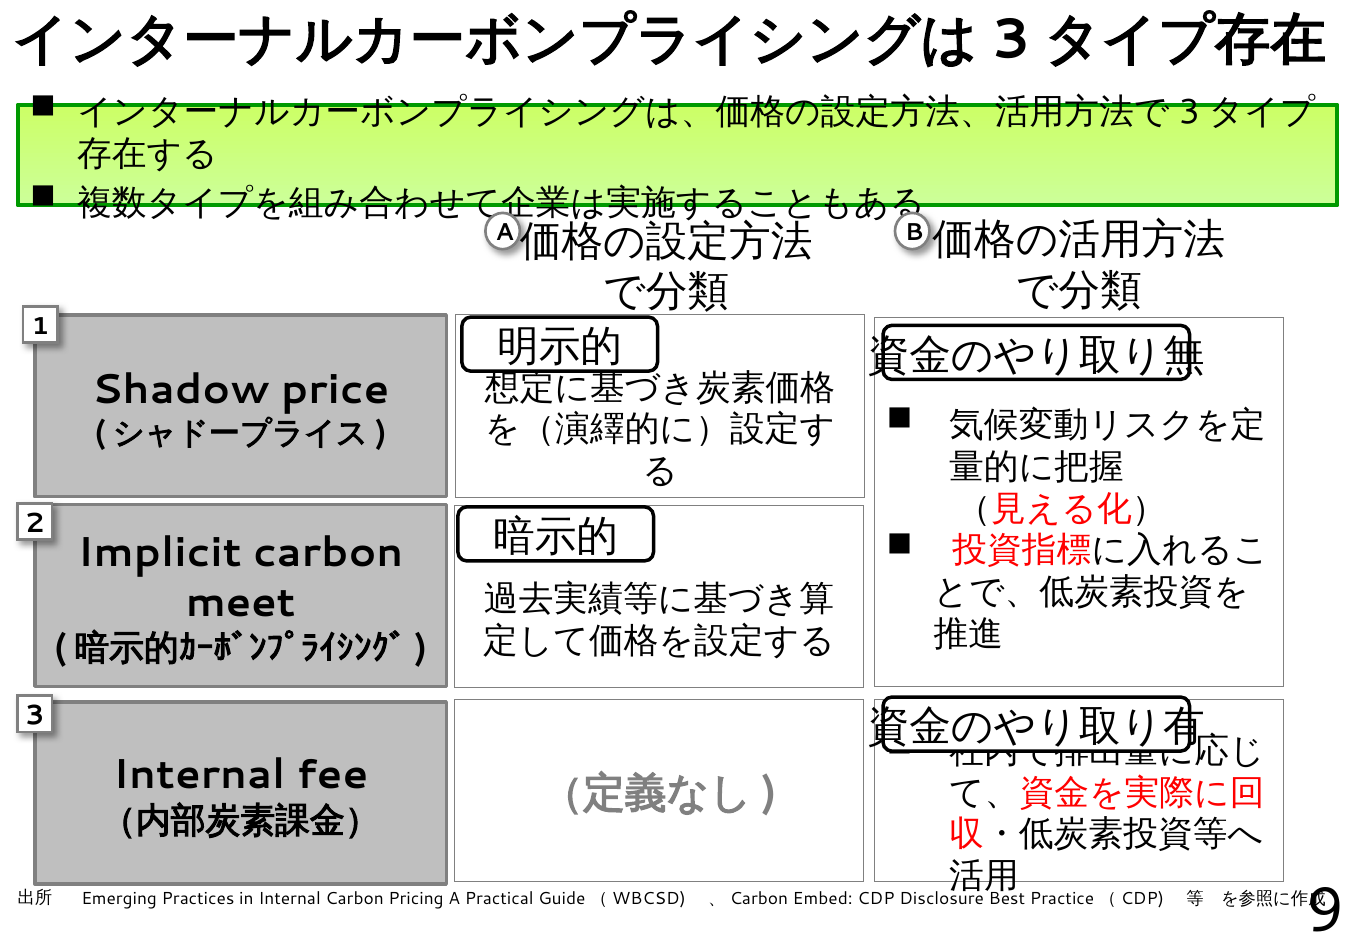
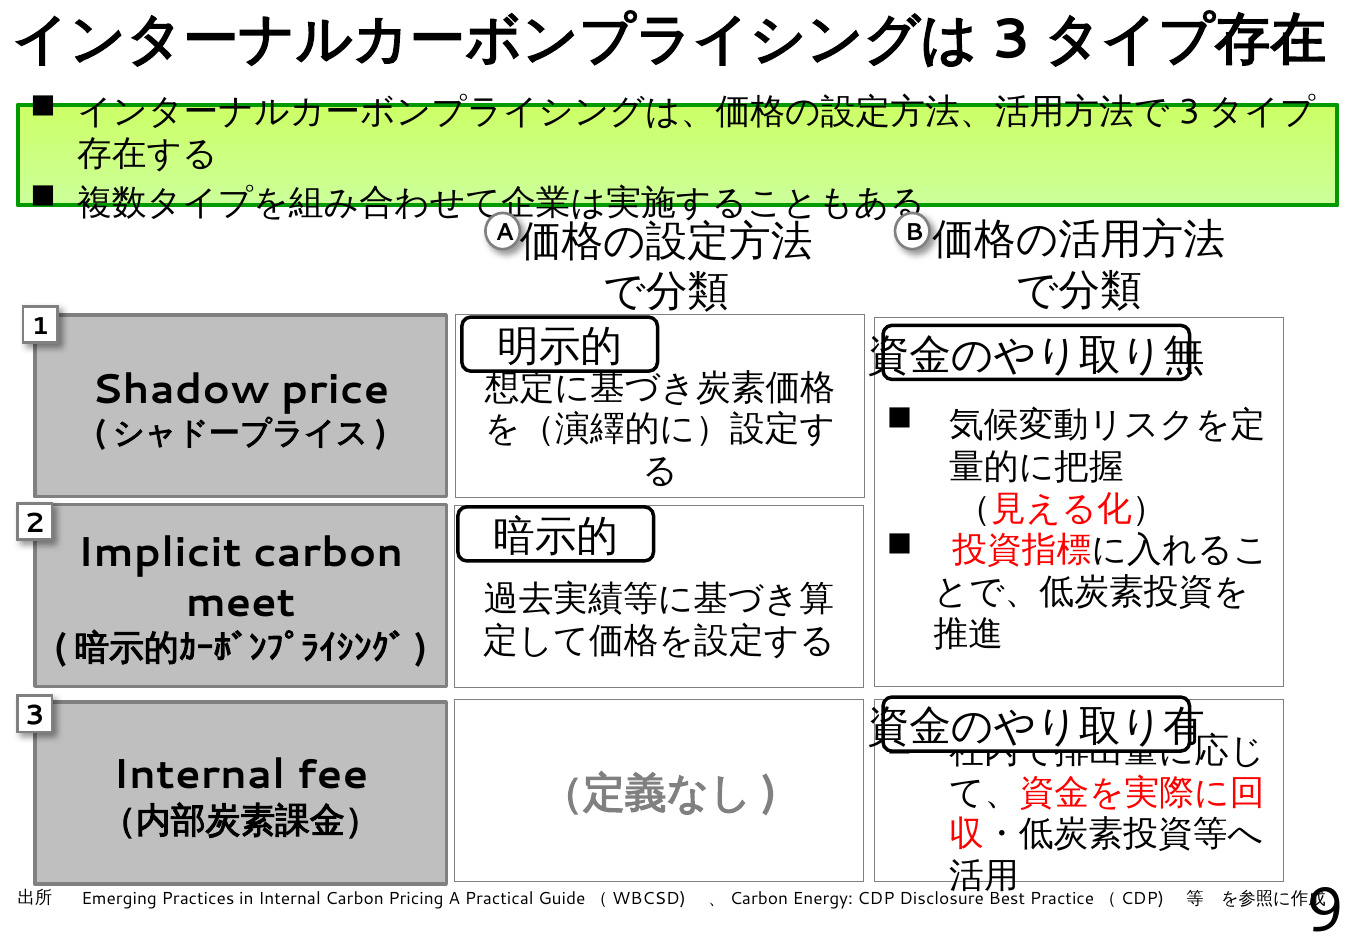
Embed: Embed -> Energy
